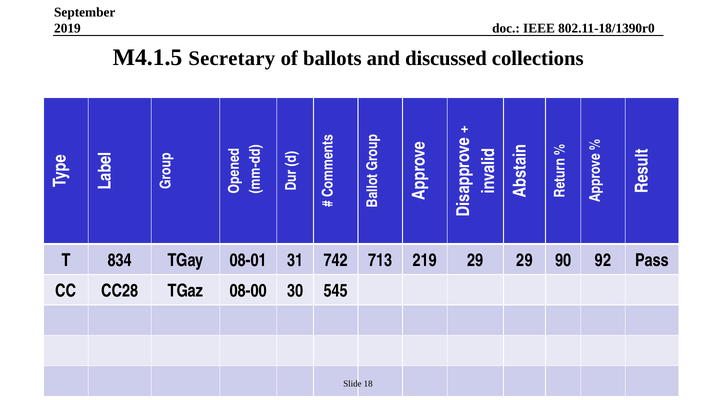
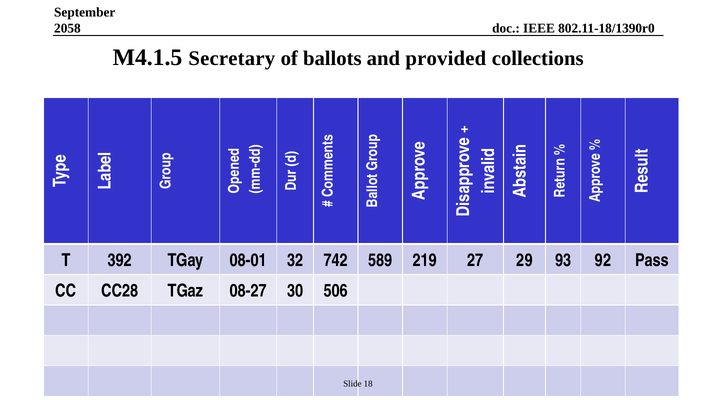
2019: 2019 -> 2058
discussed: discussed -> provided
834: 834 -> 392
31: 31 -> 32
713: 713 -> 589
219 29: 29 -> 27
90: 90 -> 93
08-00: 08-00 -> 08-27
545: 545 -> 506
